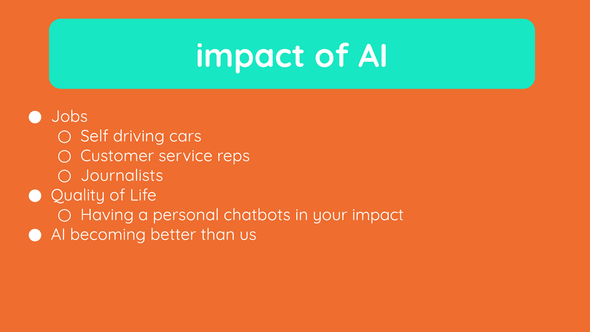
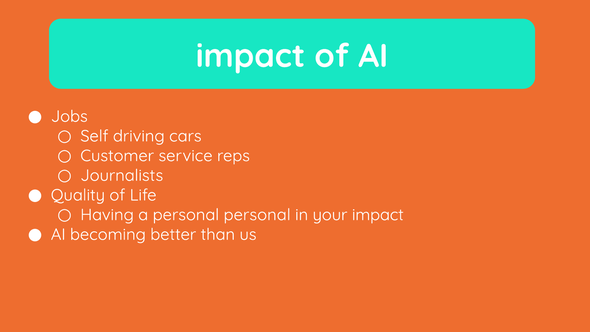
personal chatbots: chatbots -> personal
